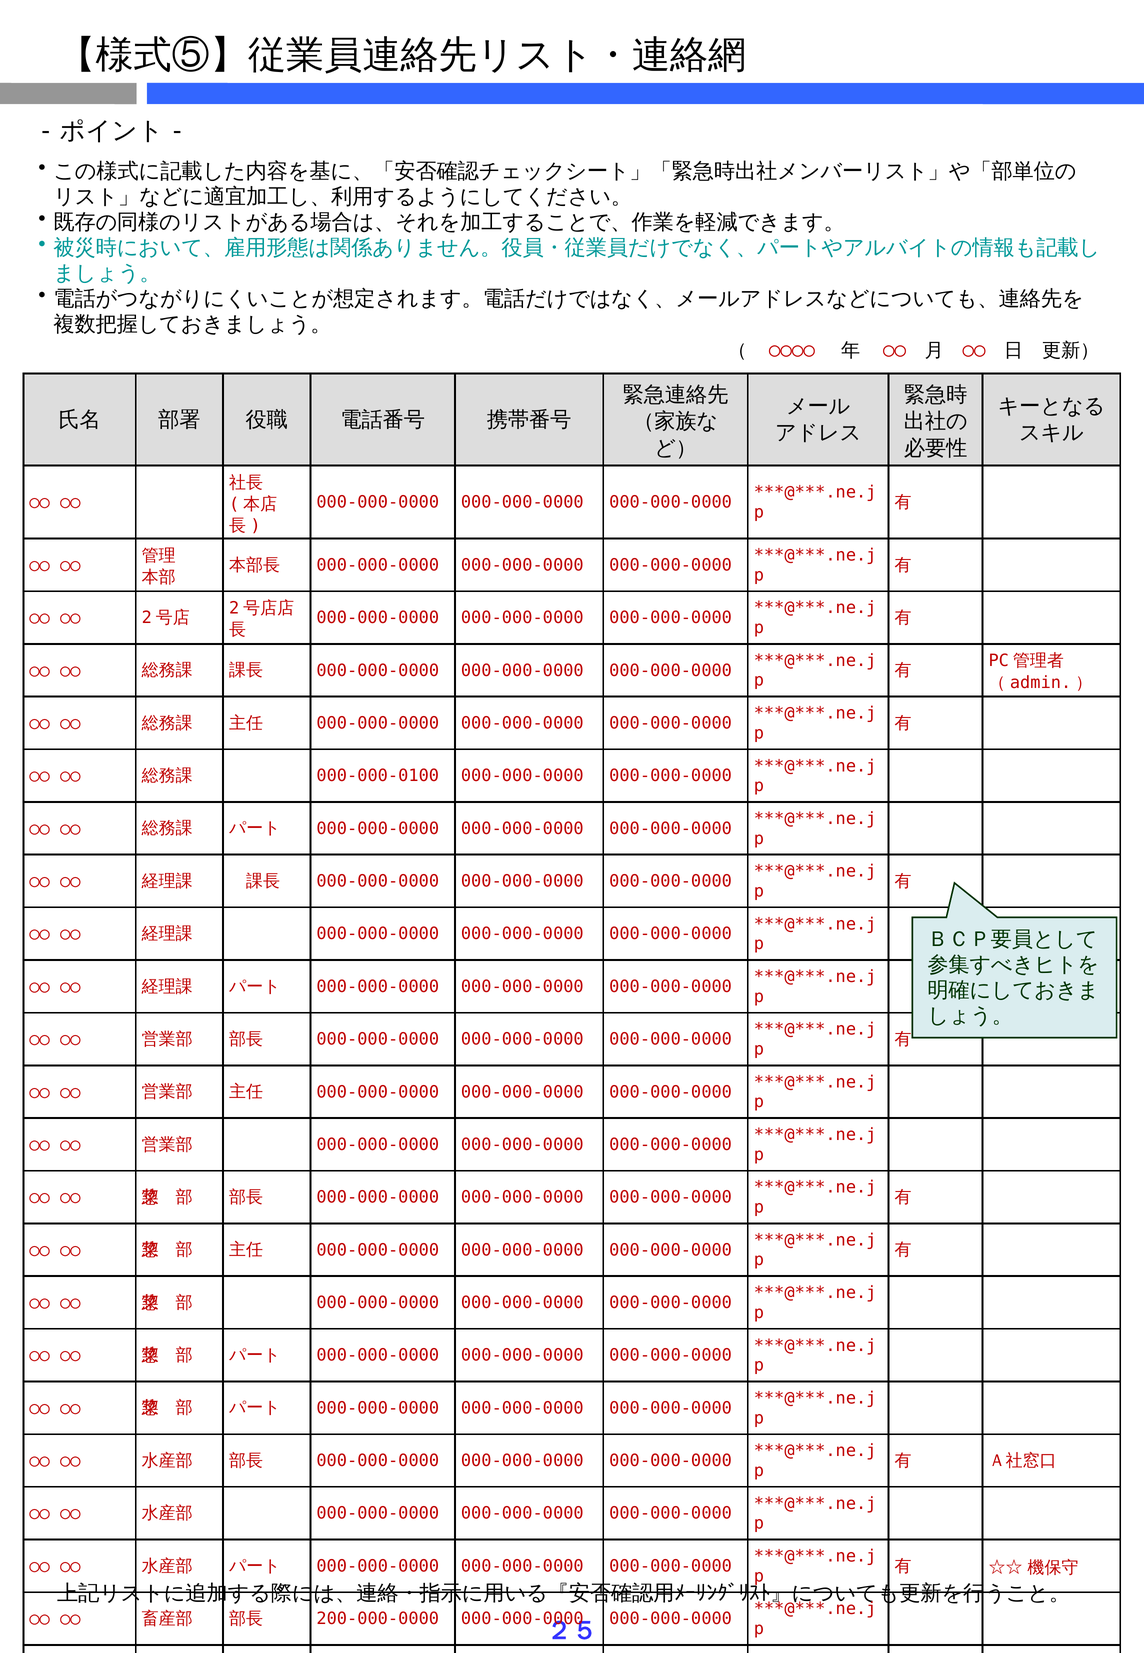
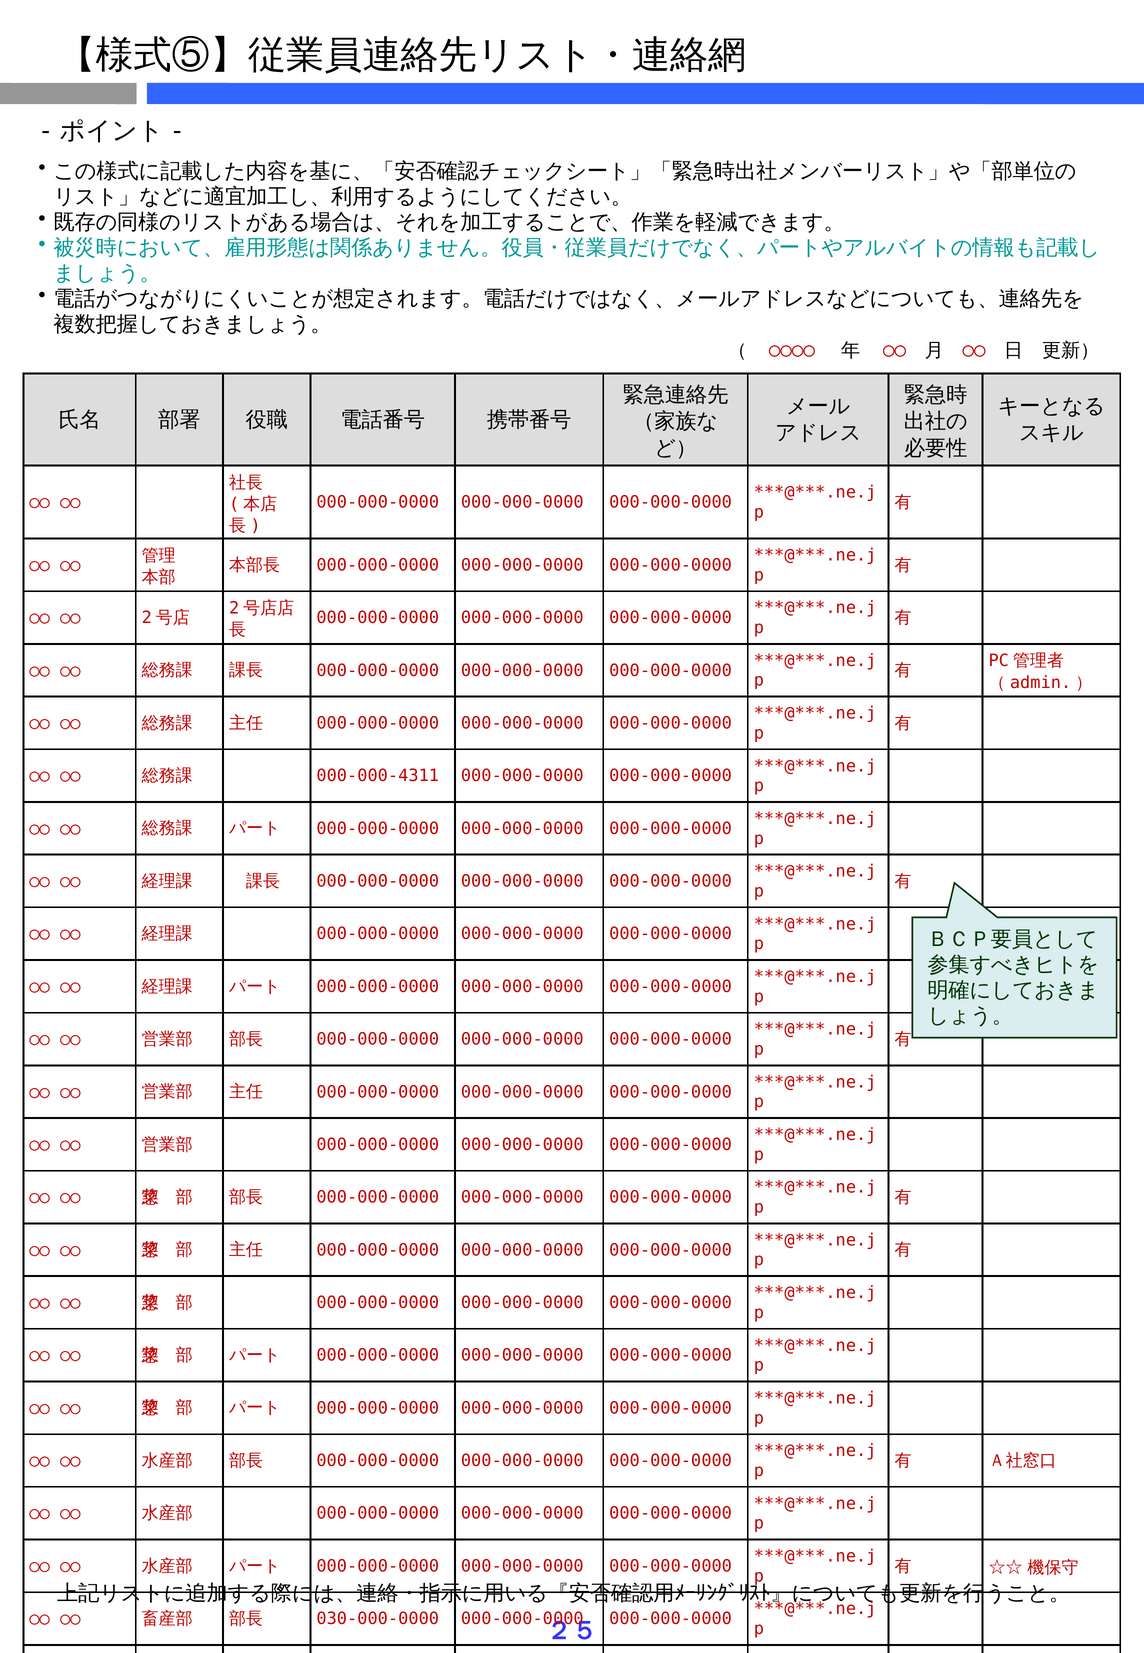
000-000-0100: 000-000-0100 -> 000-000-4311
200-000-0000: 200-000-0000 -> 030-000-0000
